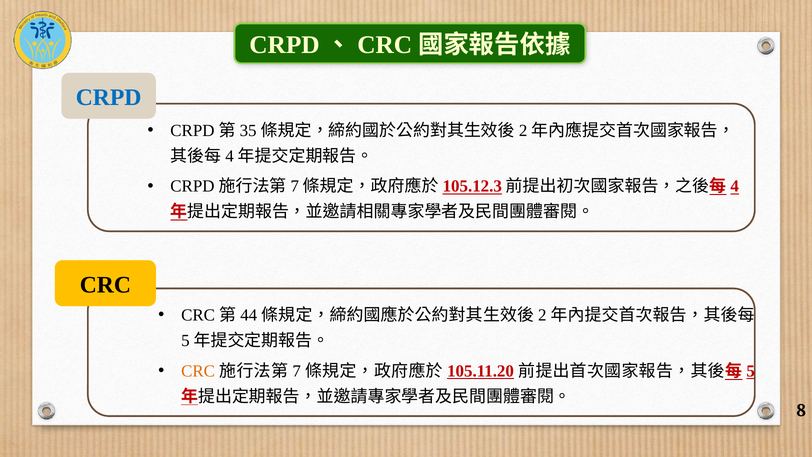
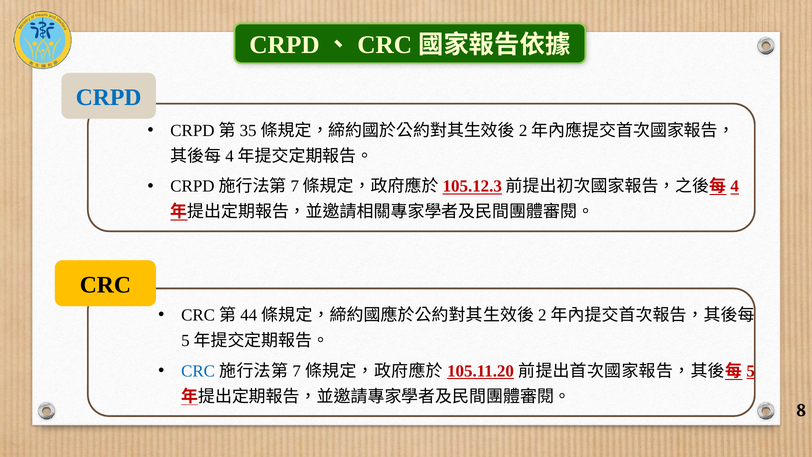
CRC at (198, 371) colour: orange -> blue
